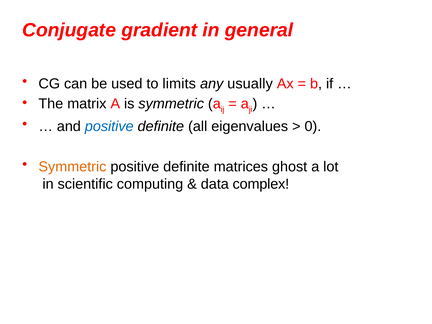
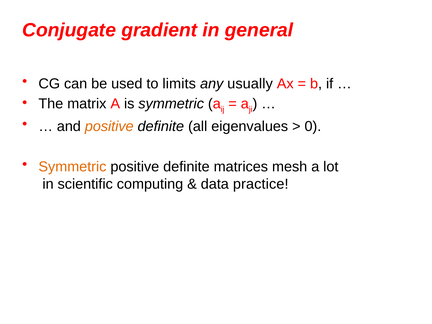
positive at (109, 126) colour: blue -> orange
ghost: ghost -> mesh
complex: complex -> practice
